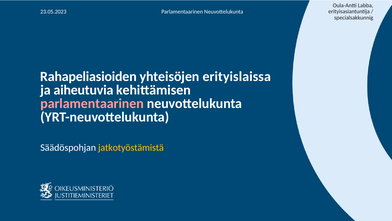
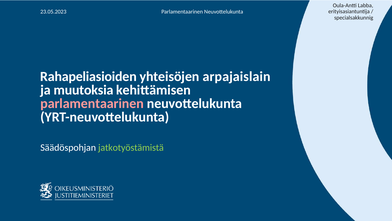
erityislaissa: erityislaissa -> arpajaislain
aiheutuvia: aiheutuvia -> muutoksia
jatkotyöstämistä colour: yellow -> light green
